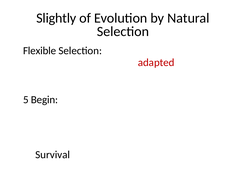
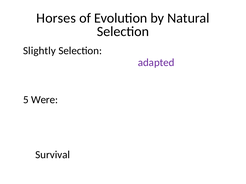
Slightly: Slightly -> Horses
Flexible: Flexible -> Slightly
adapted colour: red -> purple
Begin: Begin -> Were
